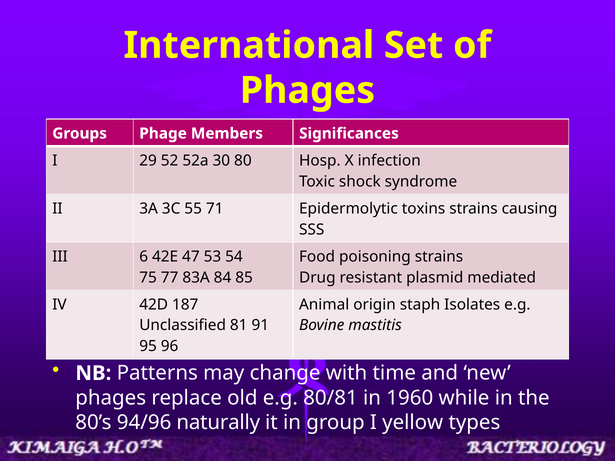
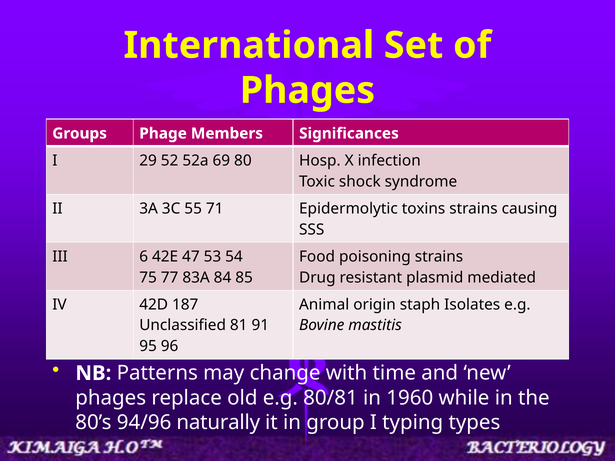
30: 30 -> 69
yellow: yellow -> typing
